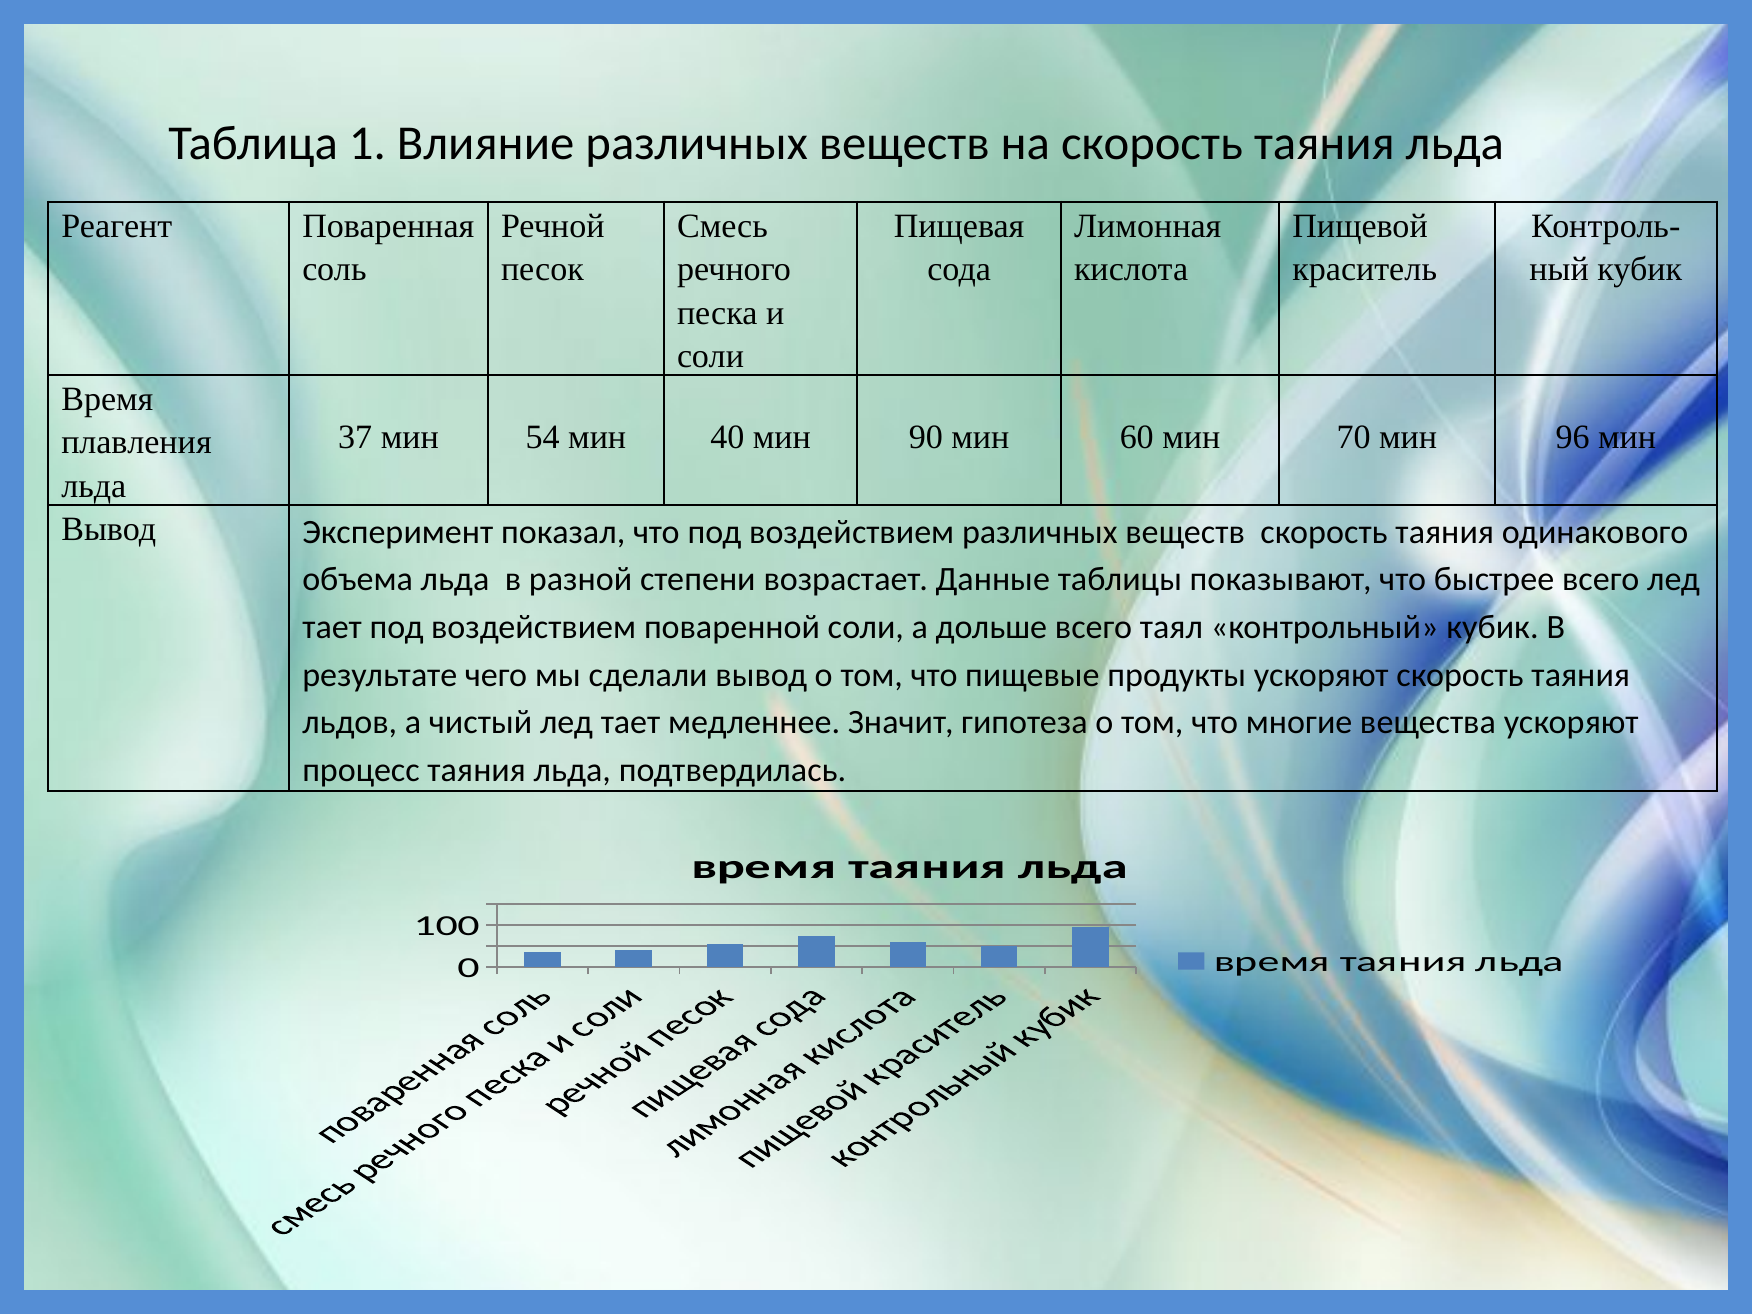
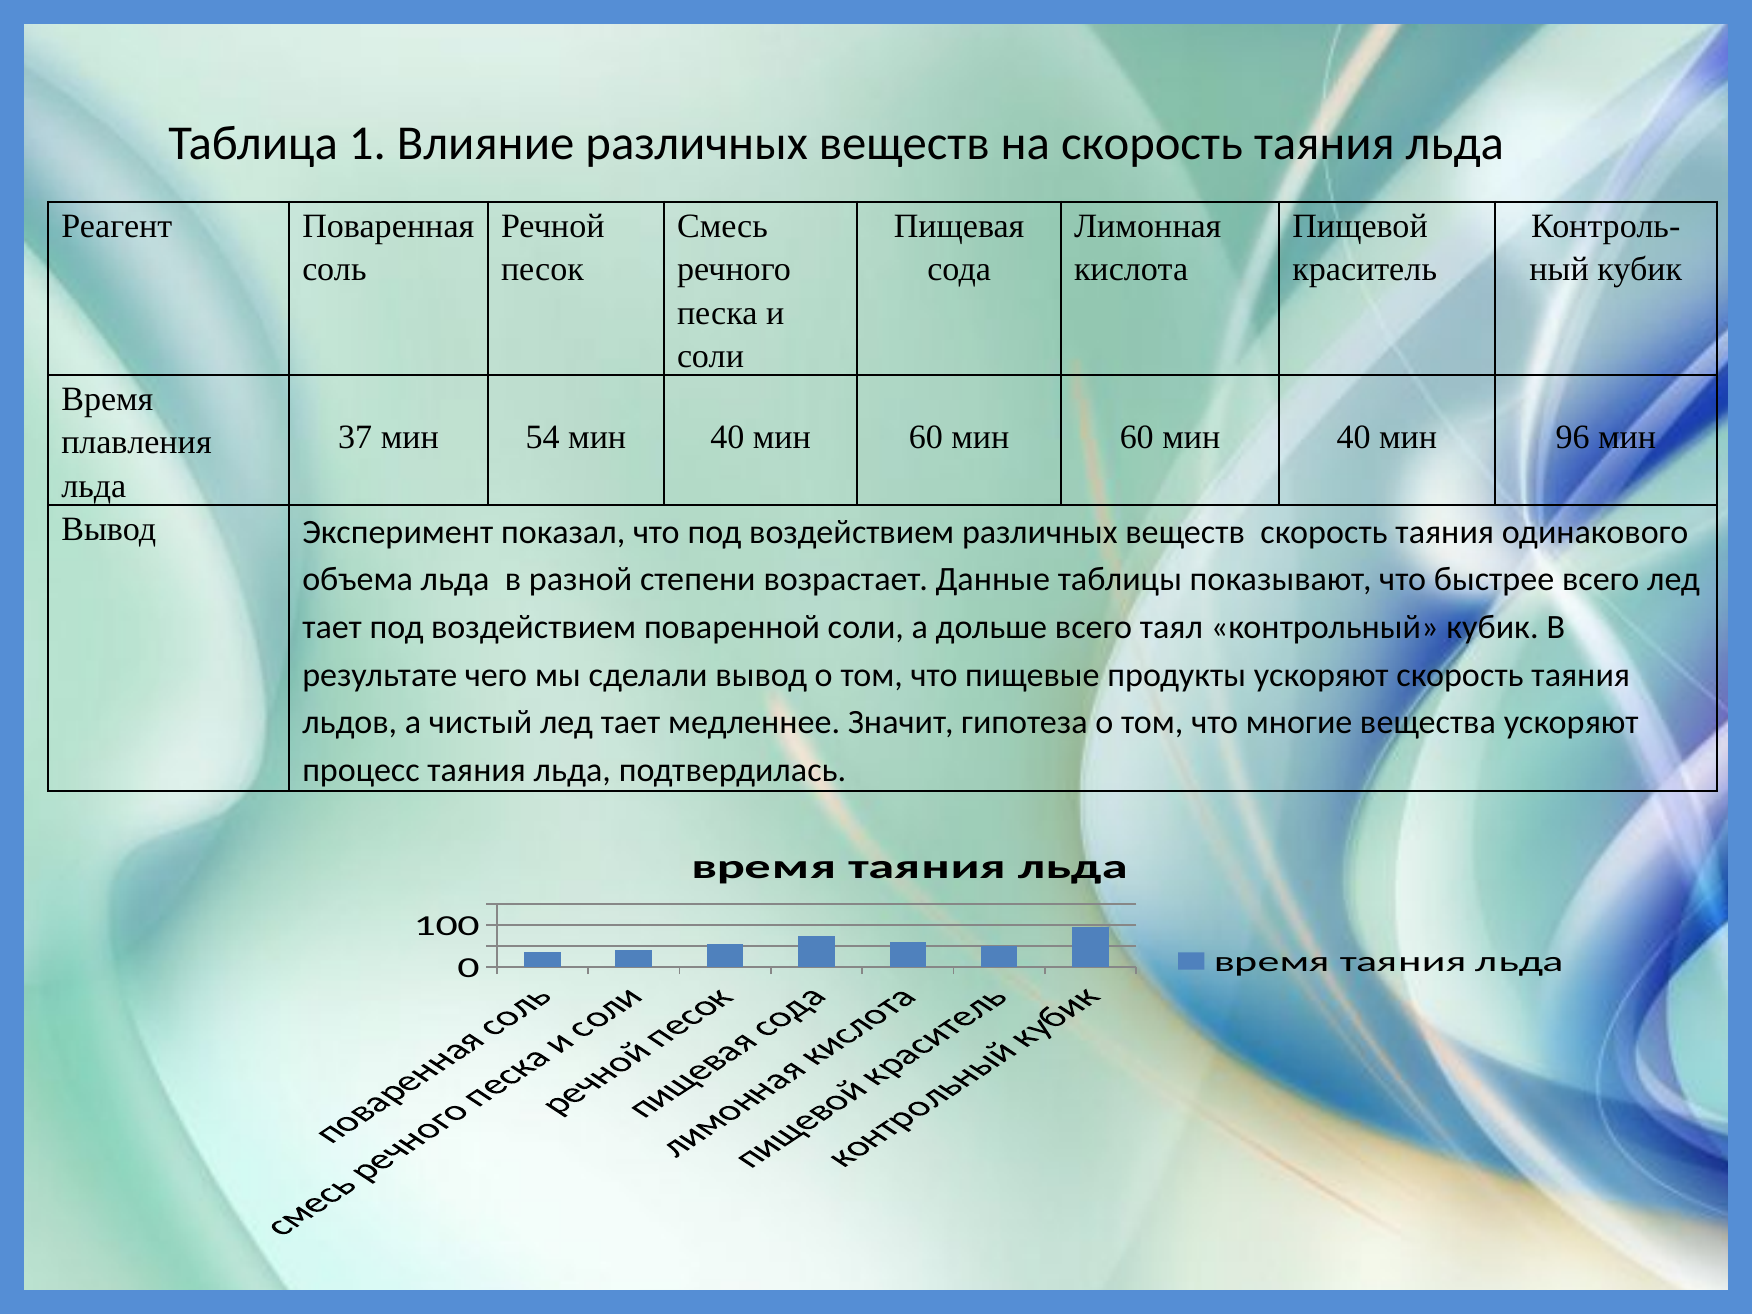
40 мин 90: 90 -> 60
60 мин 70: 70 -> 40
